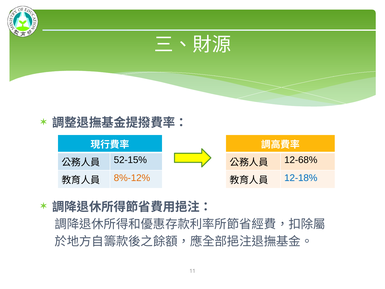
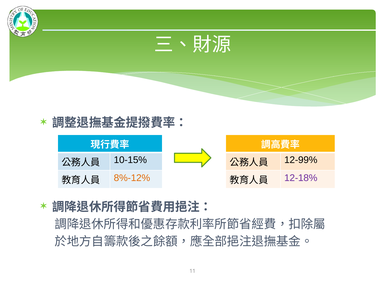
52-15%: 52-15% -> 10-15%
12-68%: 12-68% -> 12-99%
12-18% colour: blue -> purple
